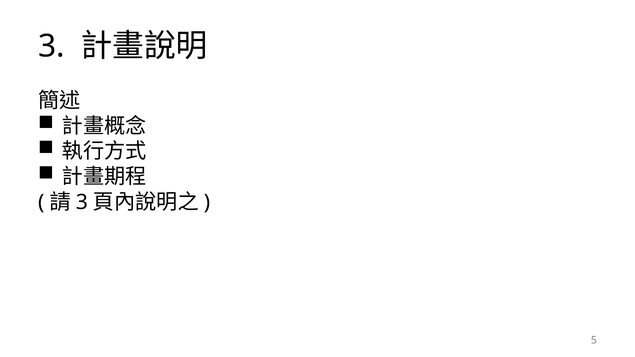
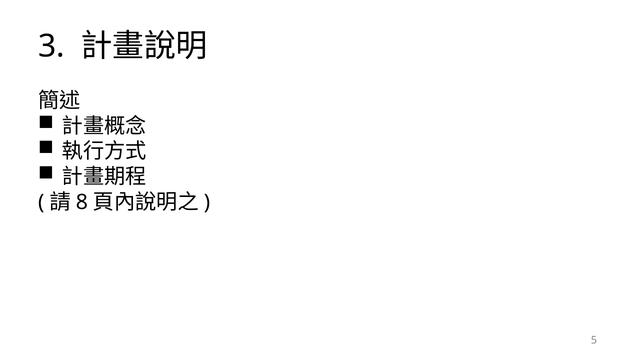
3 at (82, 202): 3 -> 8
